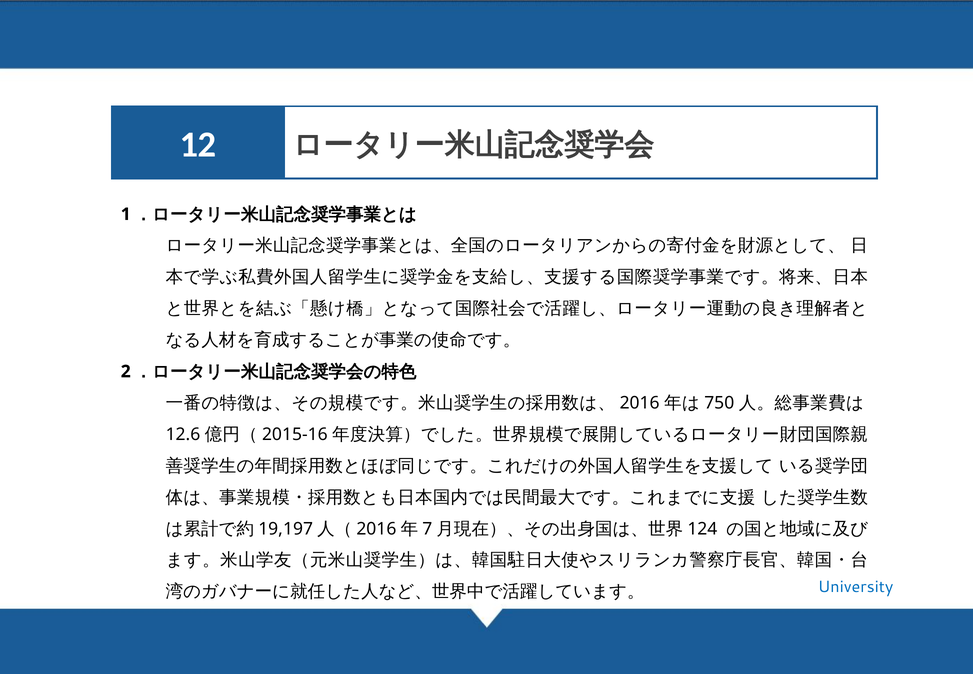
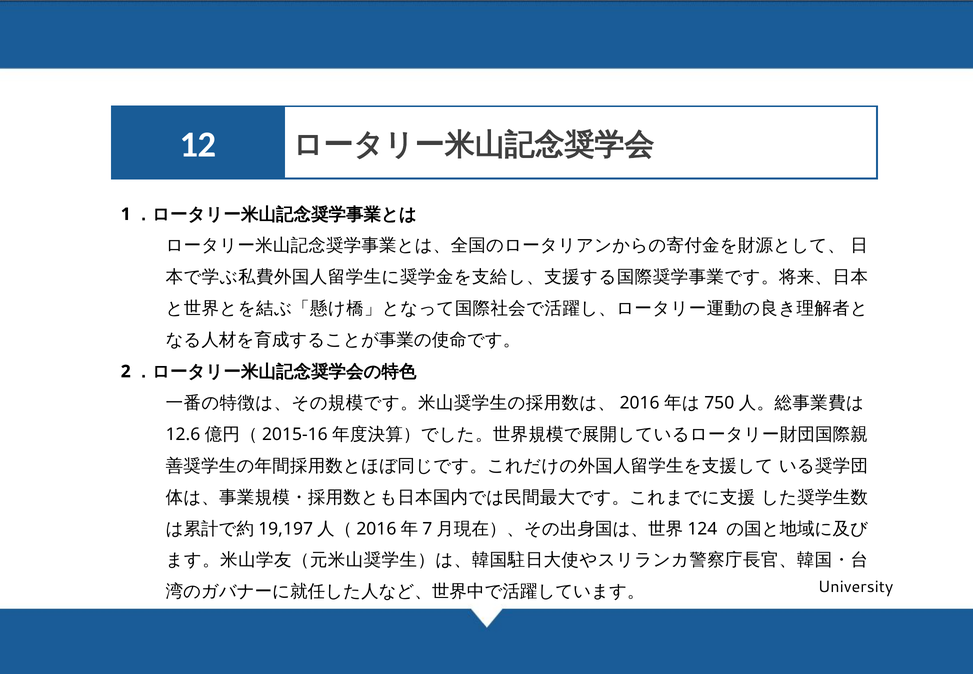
University colour: blue -> black
